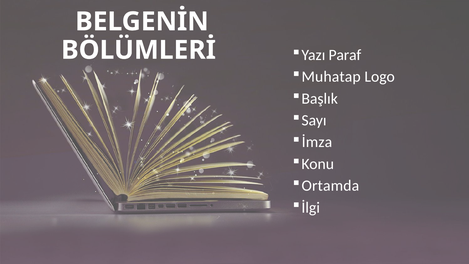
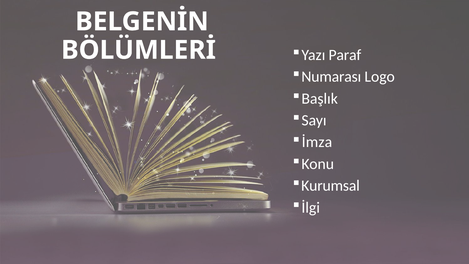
Muhatap: Muhatap -> Numarası
Ortamda: Ortamda -> Kurumsal
